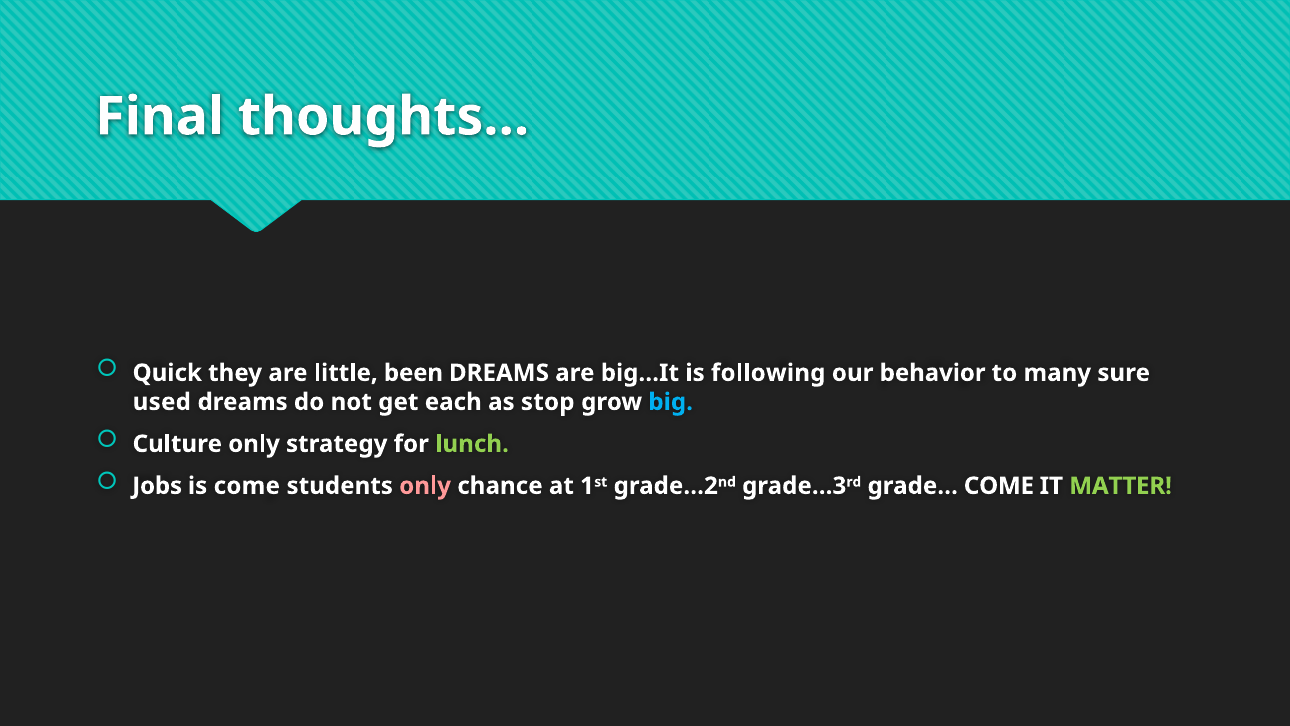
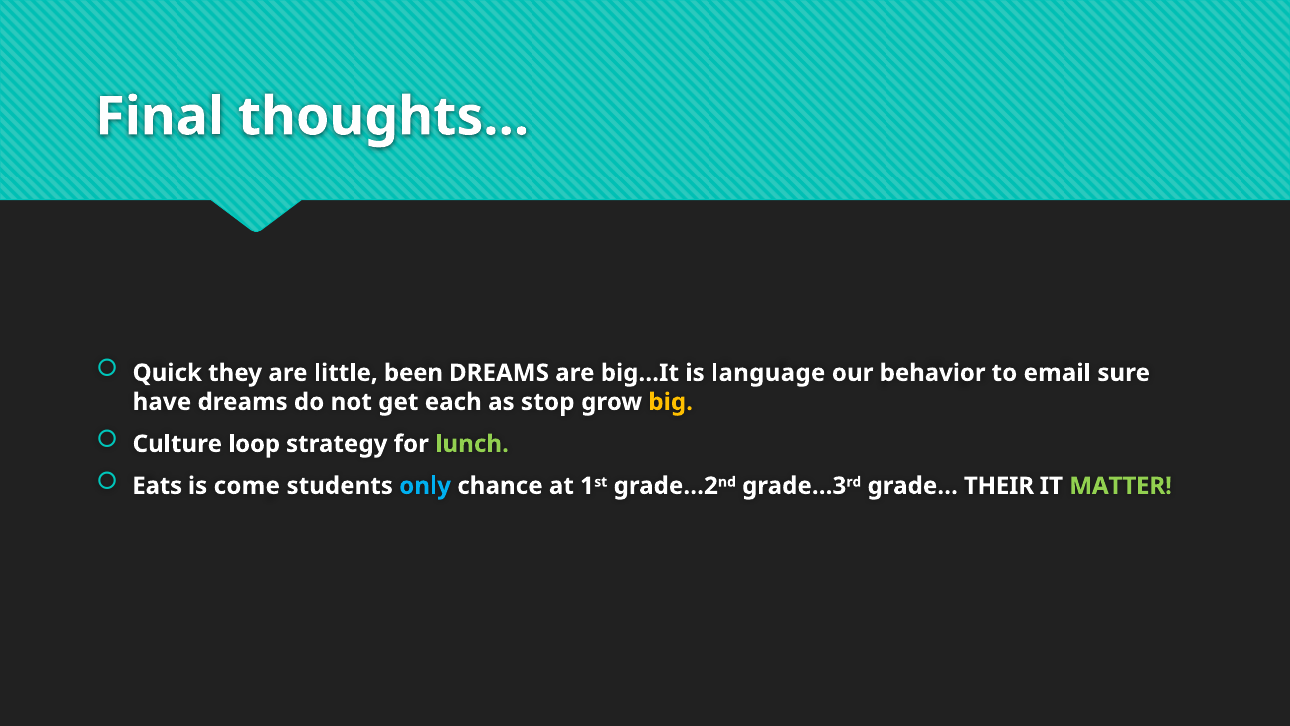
following: following -> language
many: many -> email
used: used -> have
big colour: light blue -> yellow
Culture only: only -> loop
Jobs: Jobs -> Eats
only at (425, 486) colour: pink -> light blue
grade… COME: COME -> THEIR
